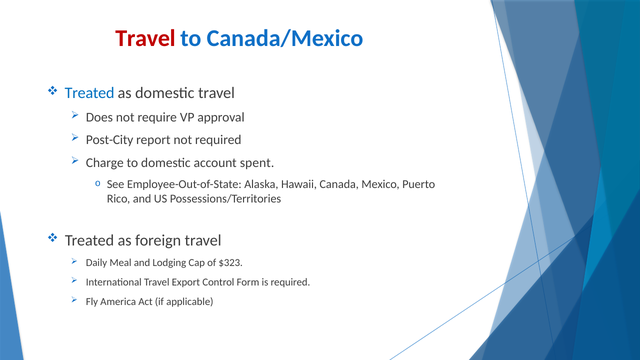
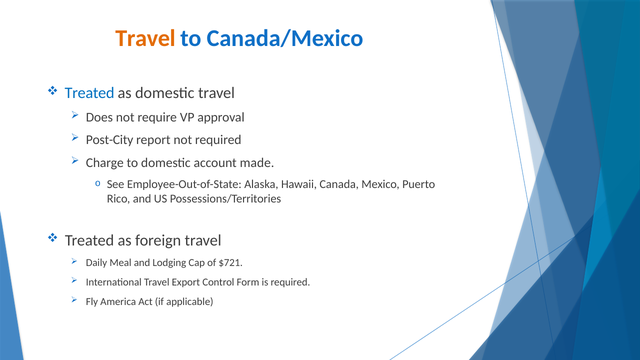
Travel at (145, 38) colour: red -> orange
spent: spent -> made
$323: $323 -> $721
